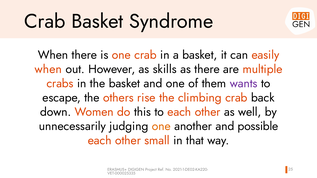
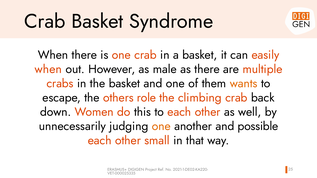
skills: skills -> male
wants colour: purple -> orange
rise: rise -> role
